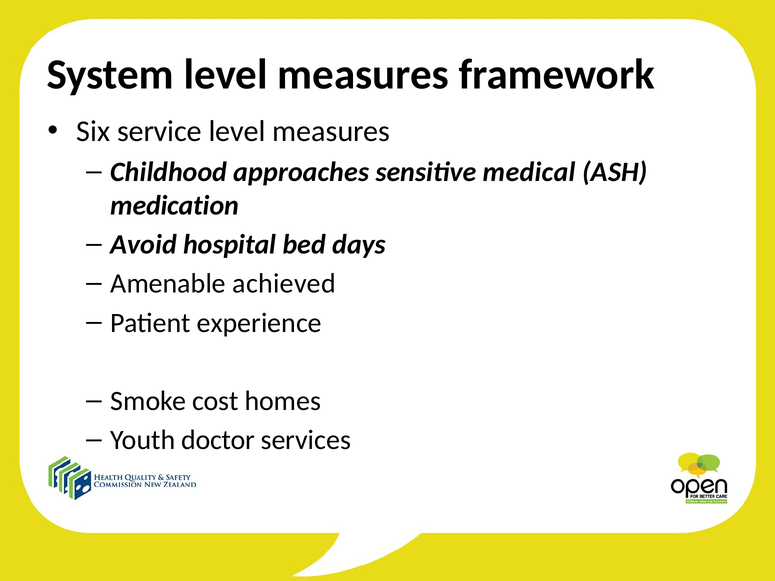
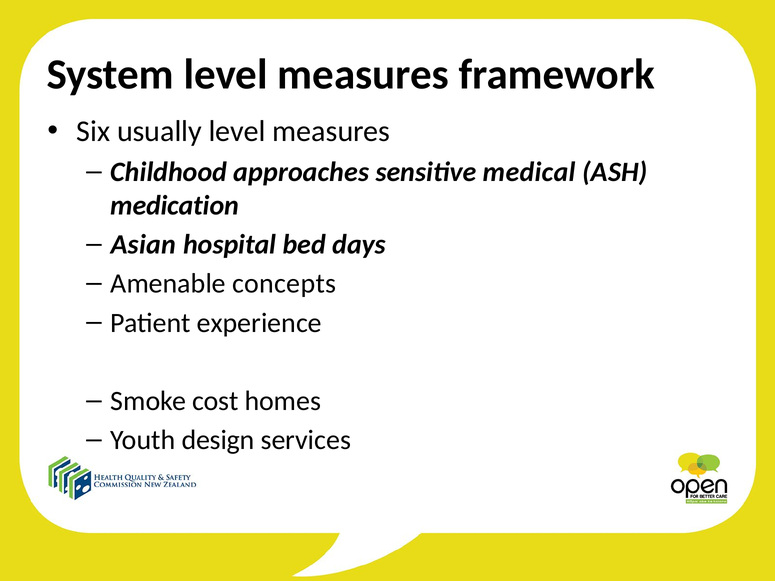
service: service -> usually
Avoid: Avoid -> Asian
achieved: achieved -> concepts
doctor: doctor -> design
